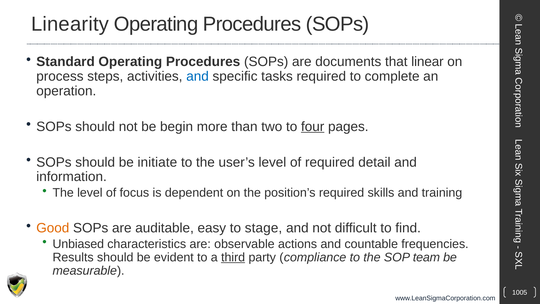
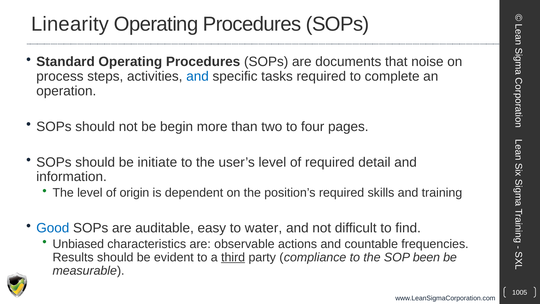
linear: linear -> noise
four underline: present -> none
focus: focus -> origin
Good colour: orange -> blue
stage: stage -> water
team: team -> been
